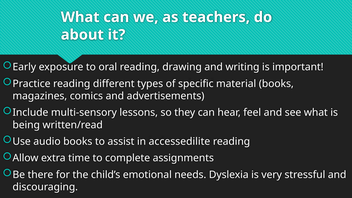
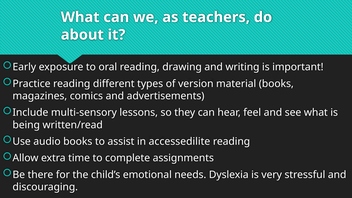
specific: specific -> version
